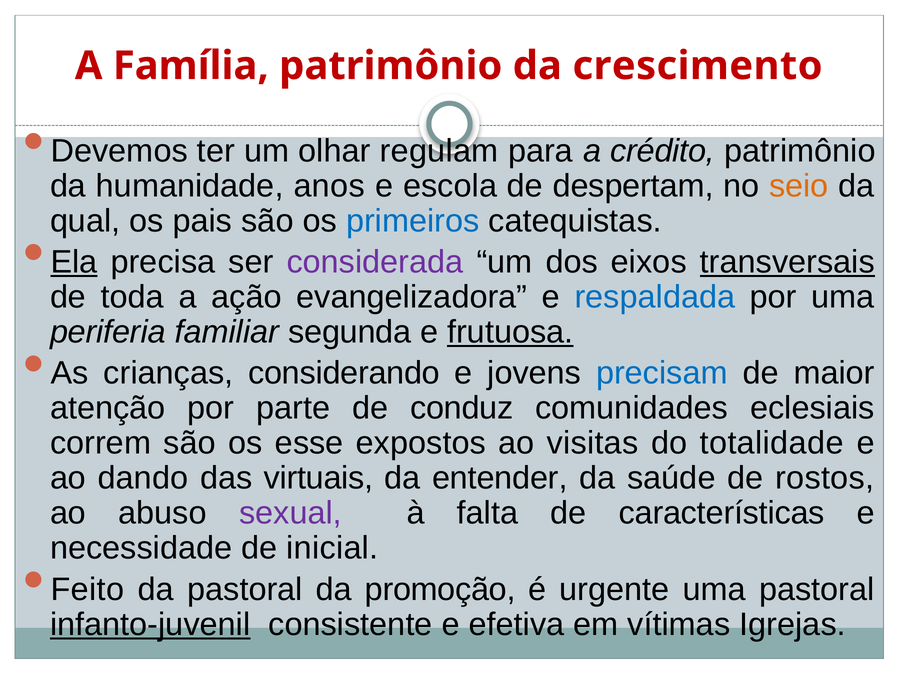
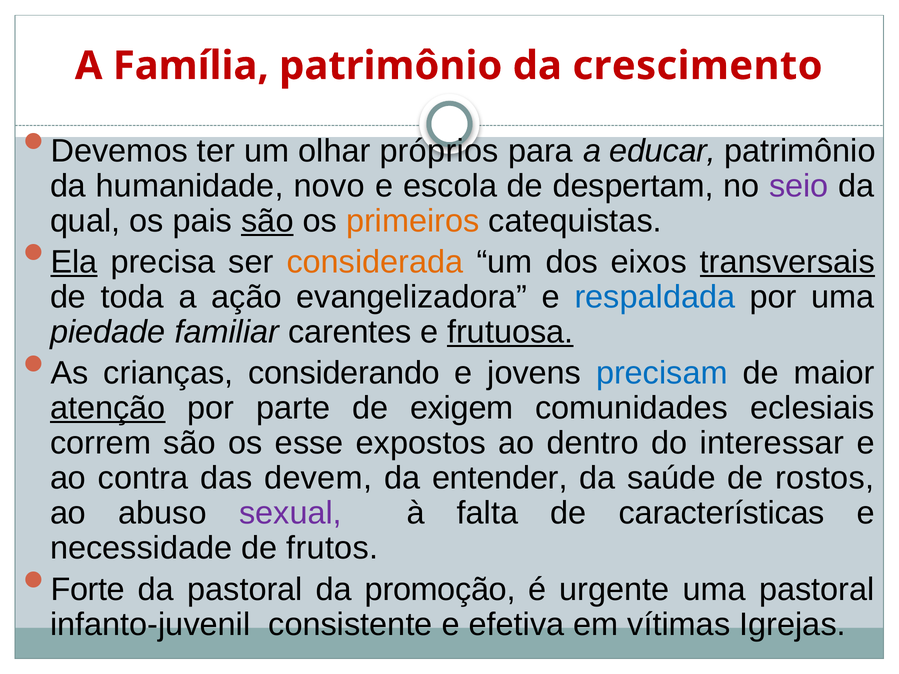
regulam: regulam -> próprios
crédito: crédito -> educar
anos: anos -> novo
seio colour: orange -> purple
são at (267, 221) underline: none -> present
primeiros colour: blue -> orange
considerada colour: purple -> orange
periferia: periferia -> piedade
segunda: segunda -> carentes
atenção underline: none -> present
conduz: conduz -> exigem
visitas: visitas -> dentro
totalidade: totalidade -> interessar
dando: dando -> contra
virtuais: virtuais -> devem
inicial: inicial -> frutos
Feito: Feito -> Forte
infanto-juvenil underline: present -> none
